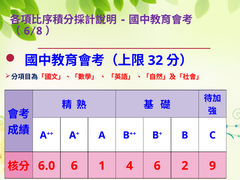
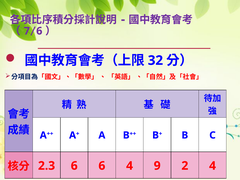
6 at (27, 31): 6 -> 7
8 at (39, 31): 8 -> 6
6.0: 6.0 -> 2.3
6 1: 1 -> 6
4 6: 6 -> 9
2 9: 9 -> 4
